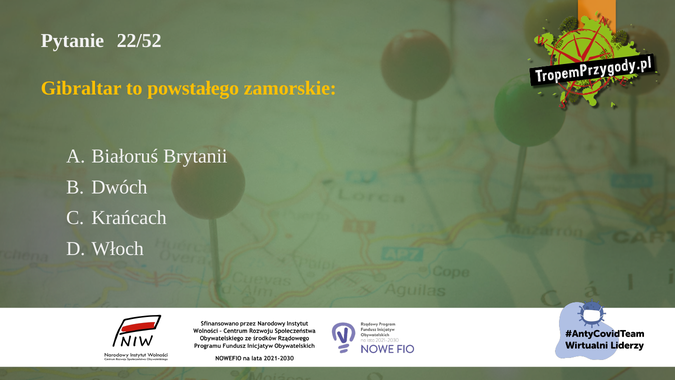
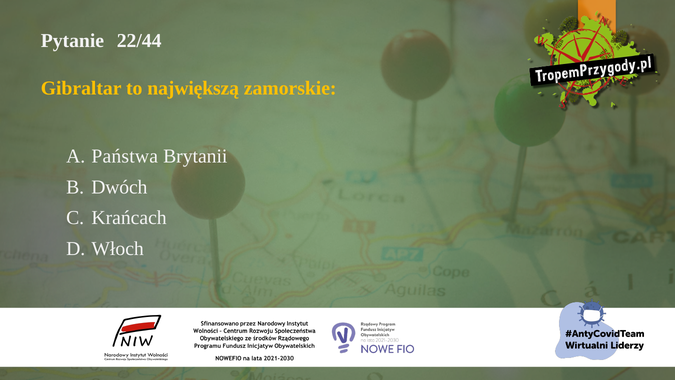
22/52: 22/52 -> 22/44
powstałego: powstałego -> największą
Białoruś: Białoruś -> Państwa
